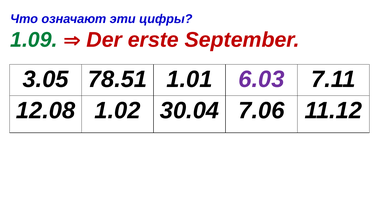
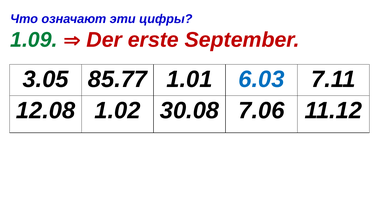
78.51: 78.51 -> 85.77
6.03 colour: purple -> blue
30.04: 30.04 -> 30.08
